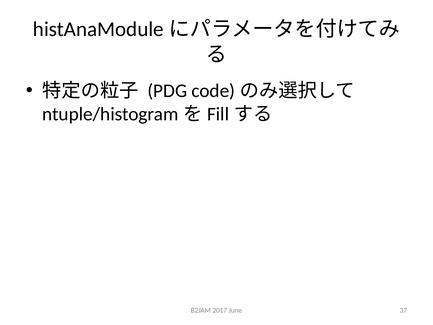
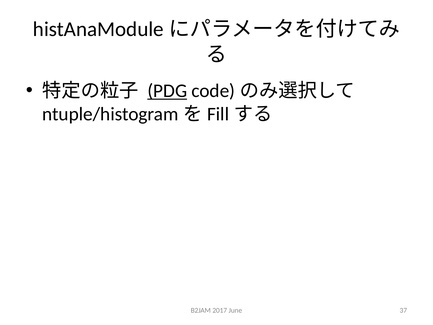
PDG underline: none -> present
